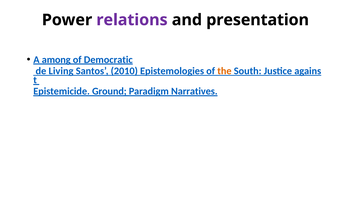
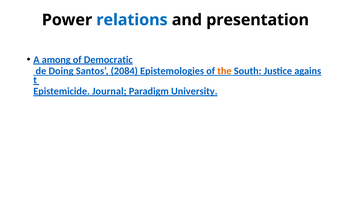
relations colour: purple -> blue
Living: Living -> Doing
2010: 2010 -> 2084
Ground: Ground -> Journal
Narratives: Narratives -> University
